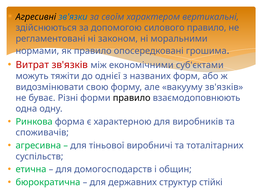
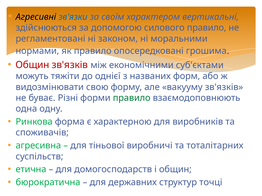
Витрат at (32, 65): Витрат -> Общин
правило at (132, 98) colour: black -> green
стійкі: стійкі -> точці
